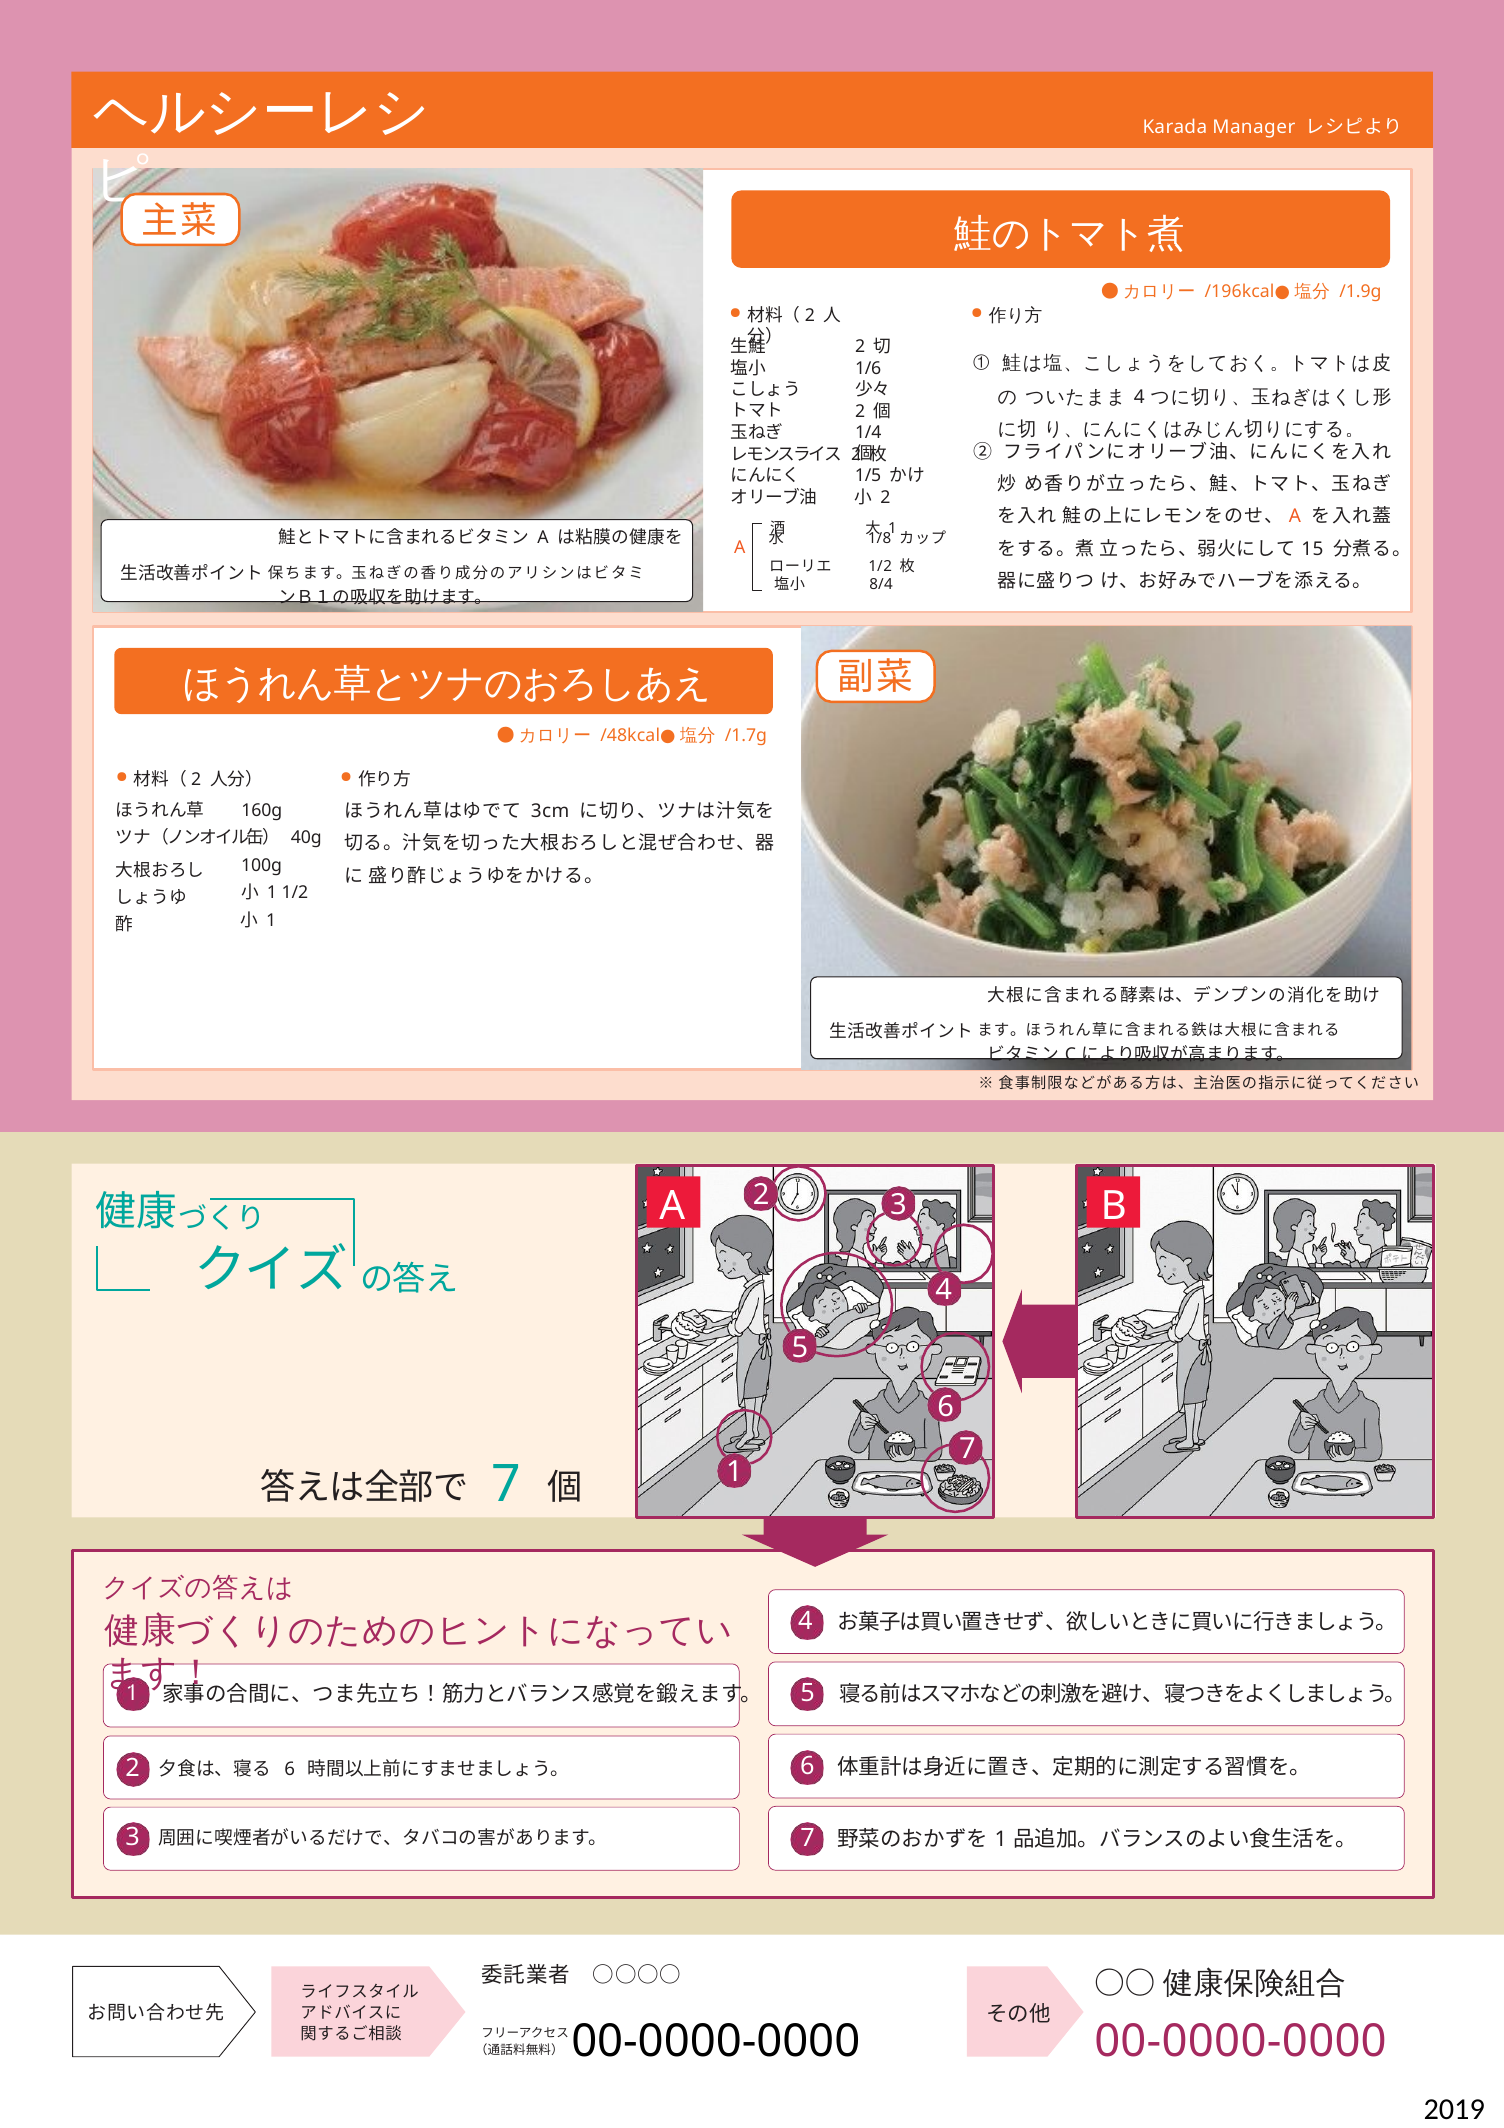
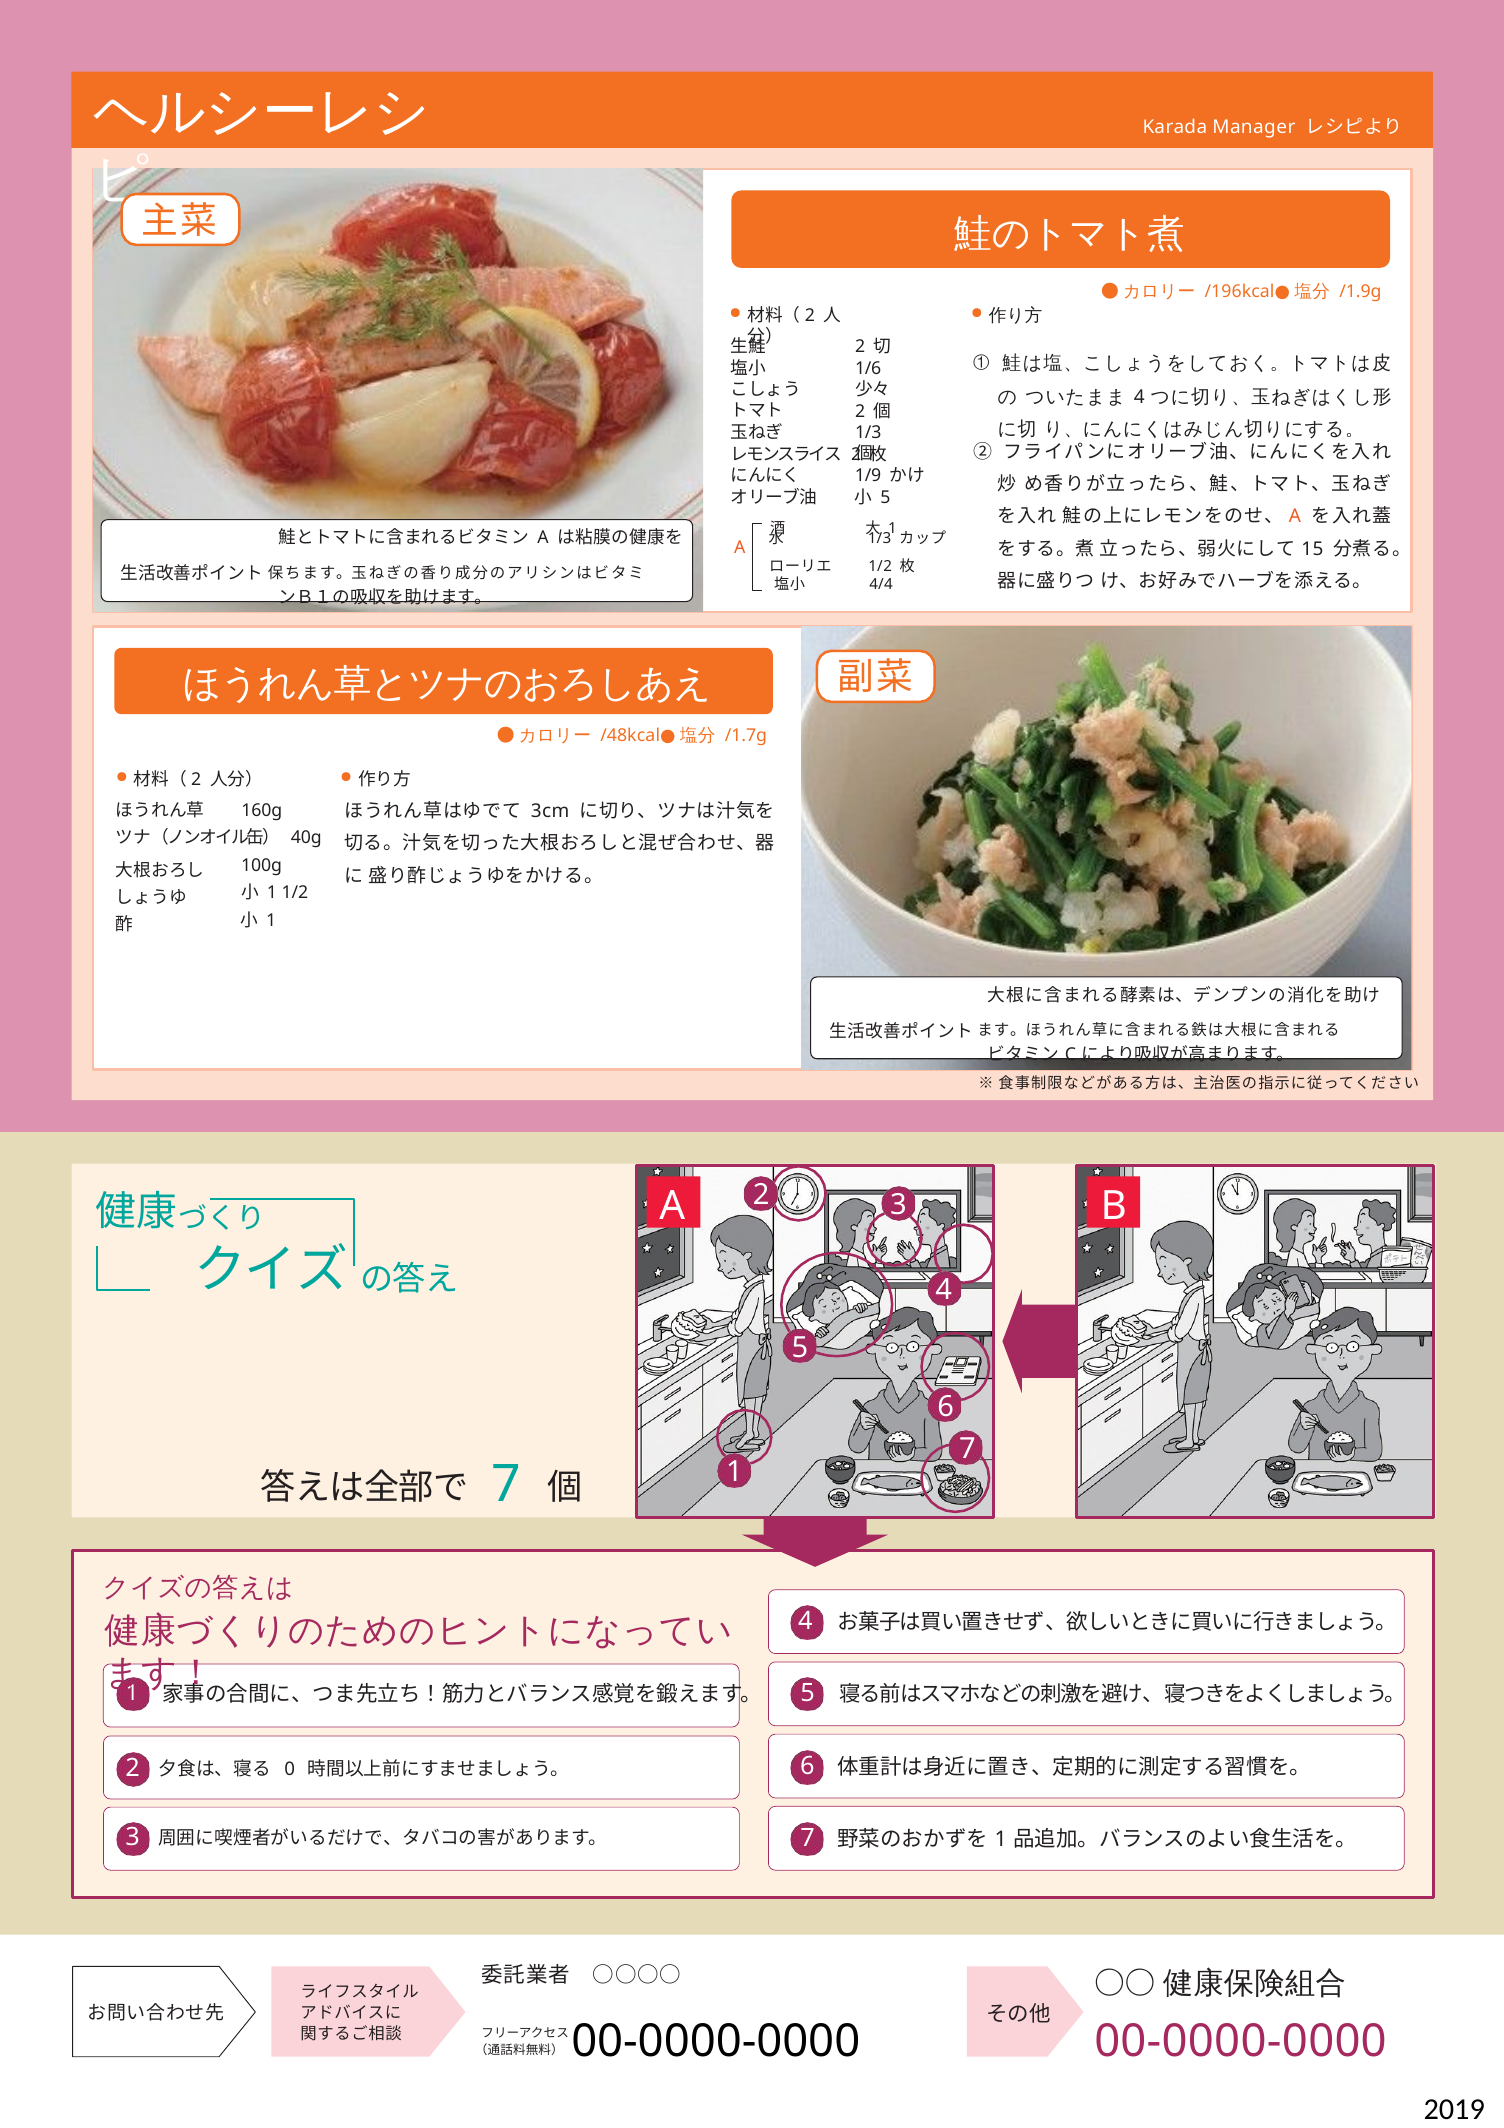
1/4 at (868, 433): 1/4 -> 1/3
1/5: 1/5 -> 1/9
2 at (885, 498): 2 -> 5
1/8 at (880, 539): 1/8 -> 1/3
8/4: 8/4 -> 4/4
6 at (290, 1770): 6 -> 0
